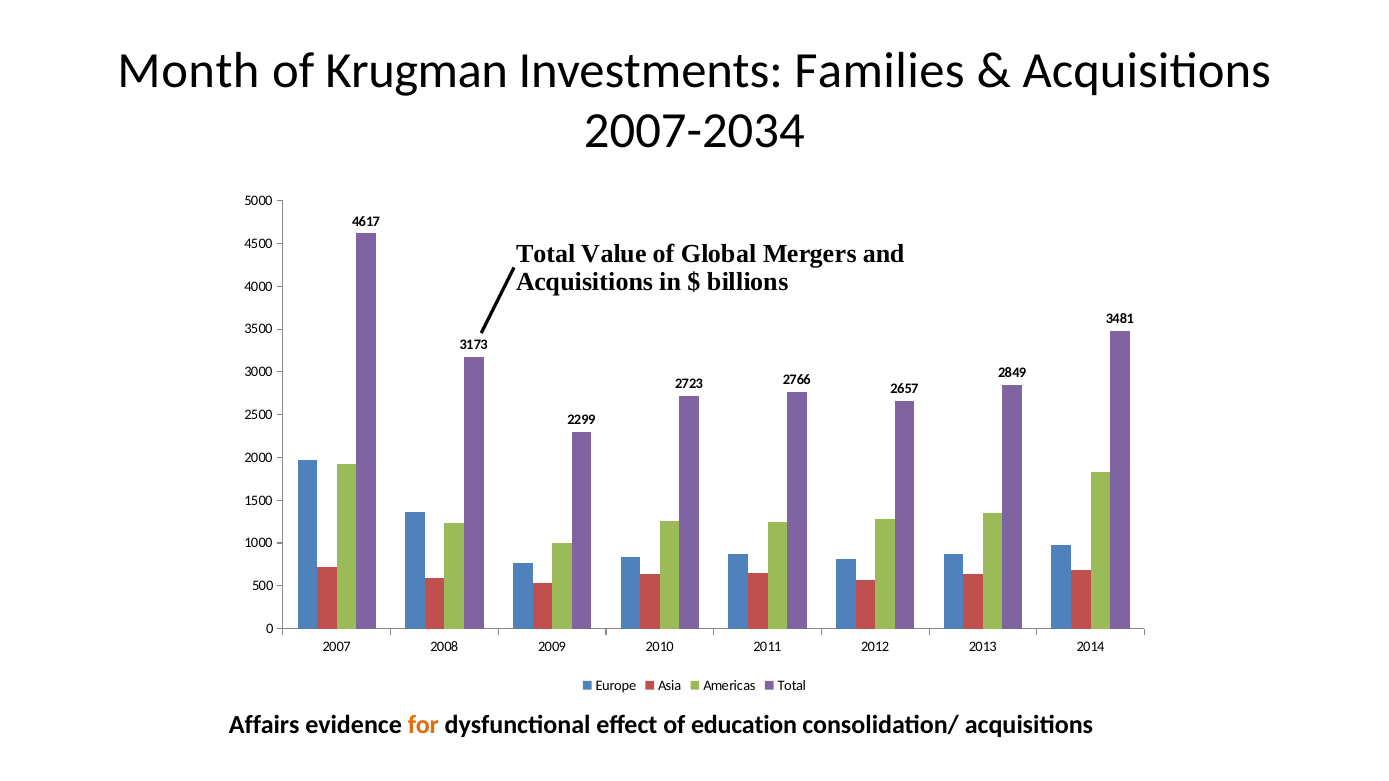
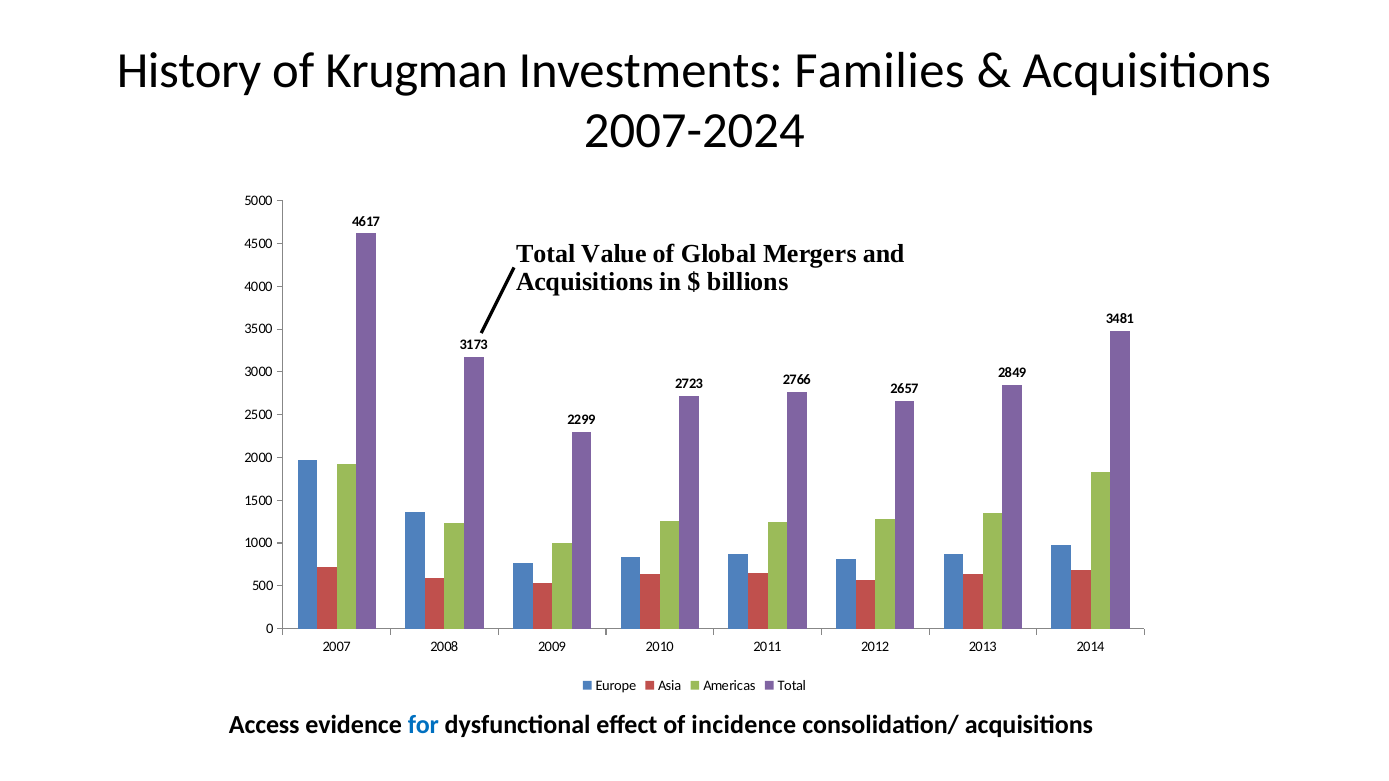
Month: Month -> History
2007-2034: 2007-2034 -> 2007-2024
Affairs: Affairs -> Access
for colour: orange -> blue
education: education -> incidence
